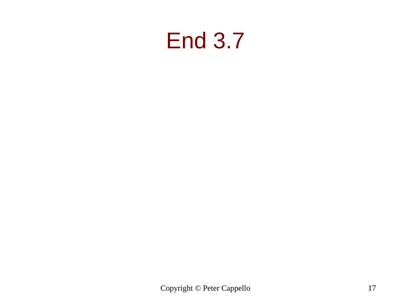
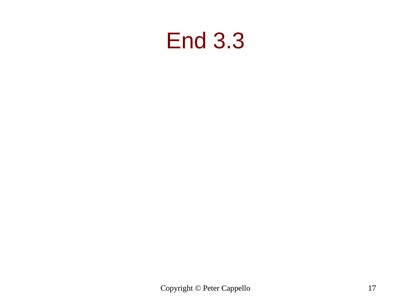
3.7: 3.7 -> 3.3
